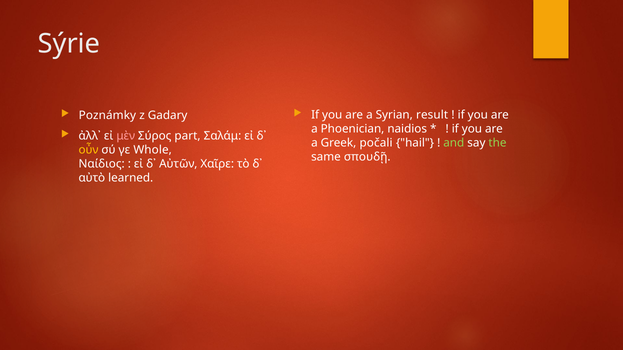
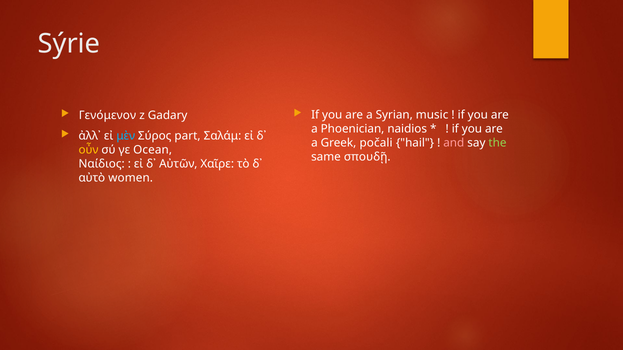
result: result -> music
Poznámky: Poznámky -> Γενόμενον
μὲν colour: pink -> light blue
and colour: light green -> pink
Whole: Whole -> Ocean
learned: learned -> women
